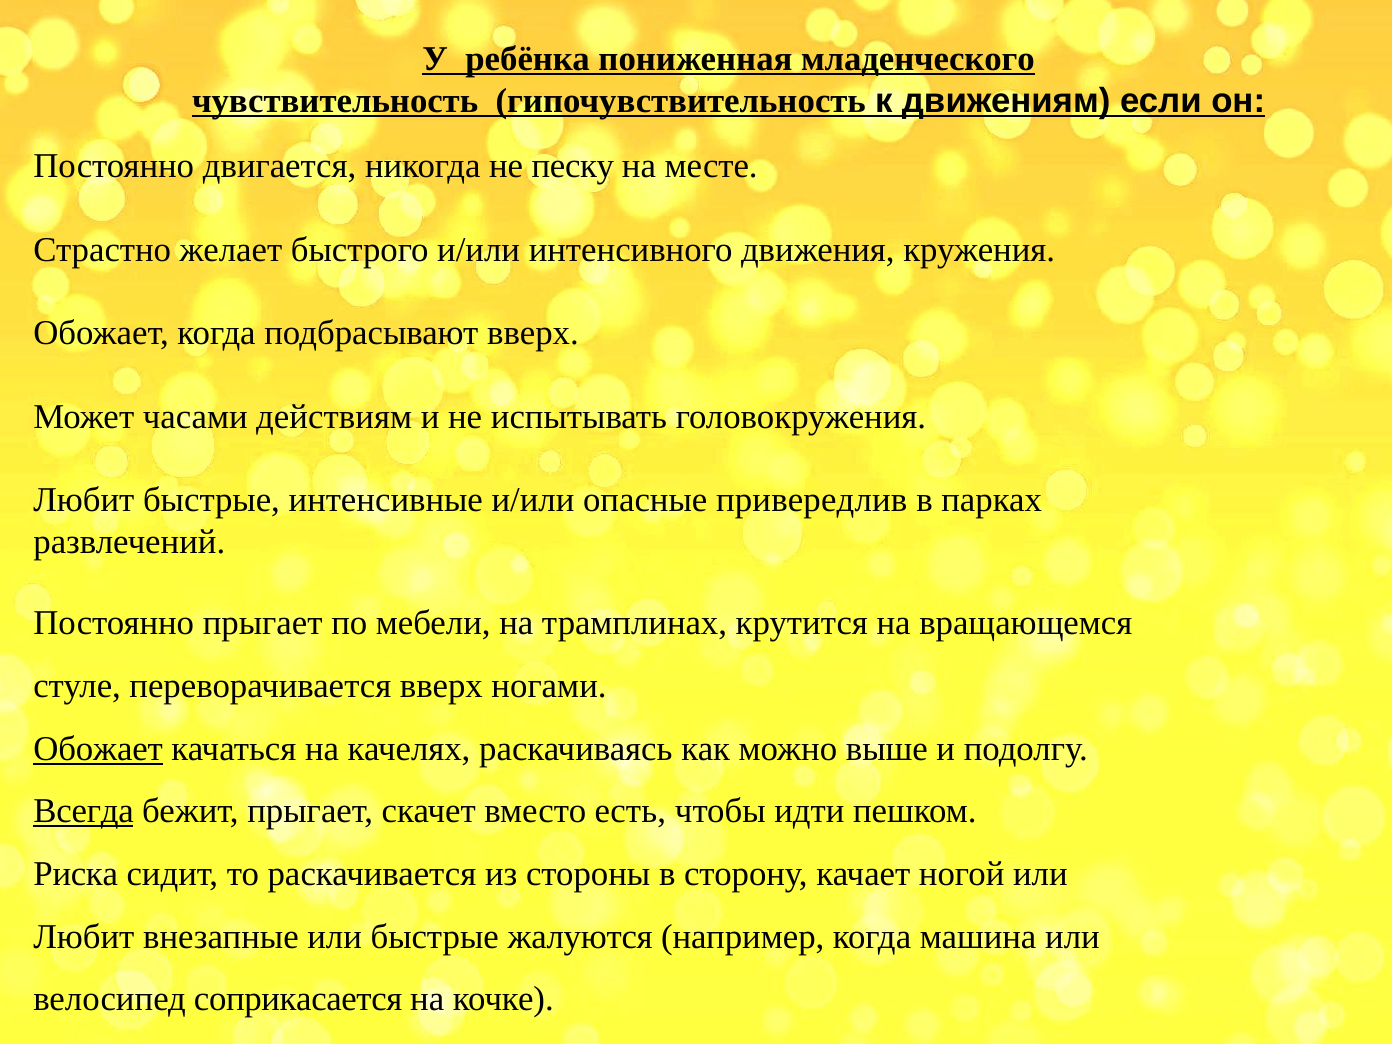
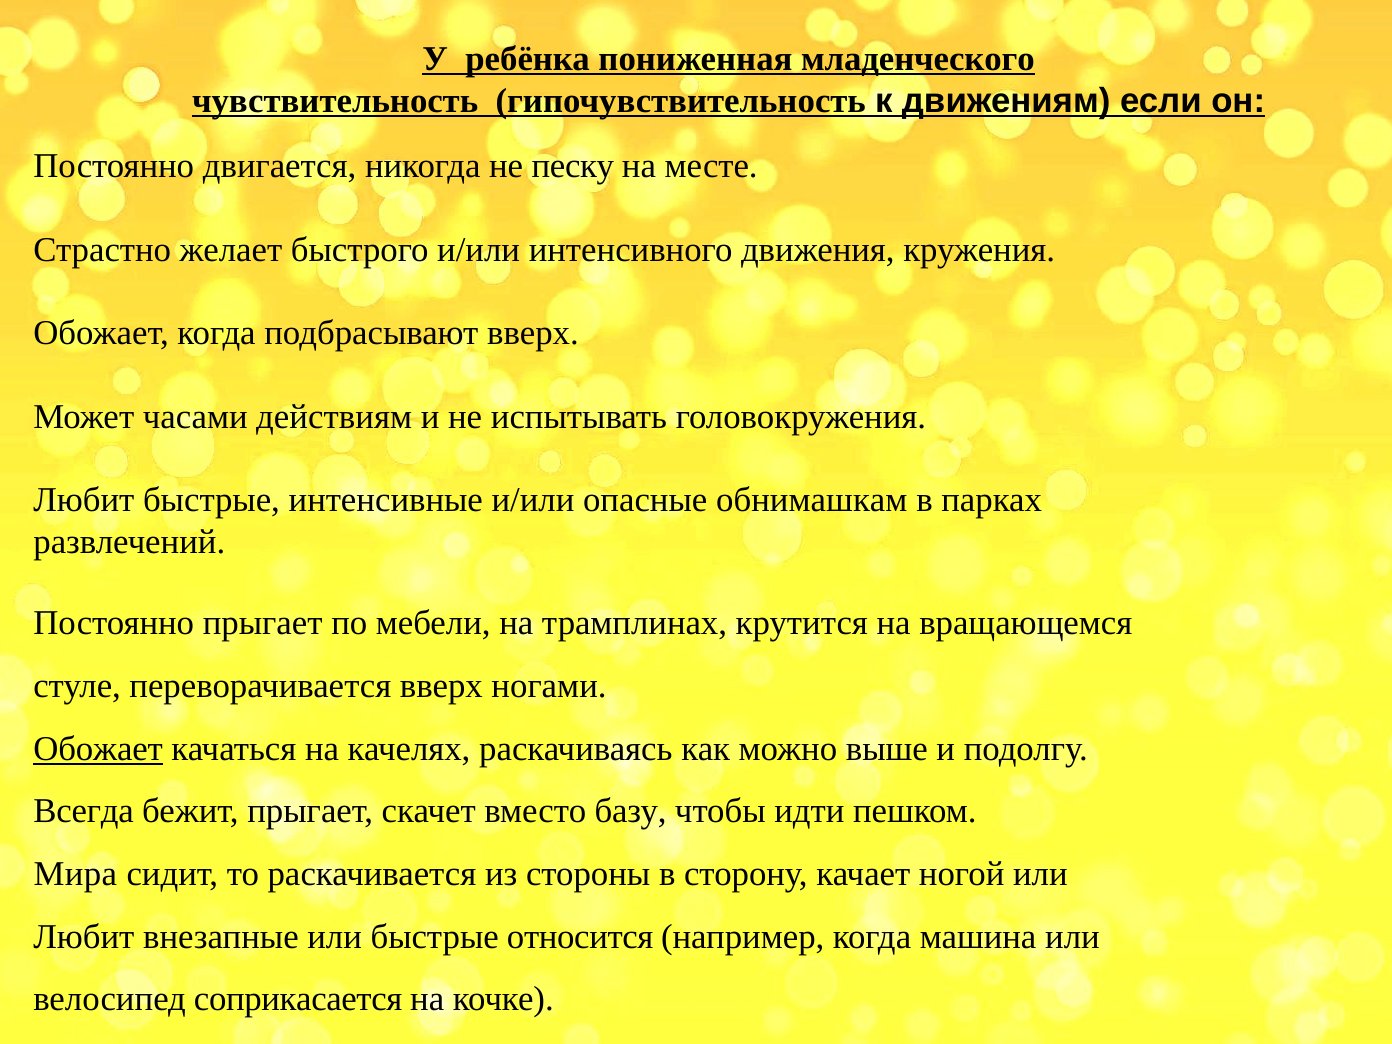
привередлив: привередлив -> обнимашкам
Всегда underline: present -> none
есть: есть -> базу
Риска: Риска -> Мира
жалуются: жалуются -> относится
